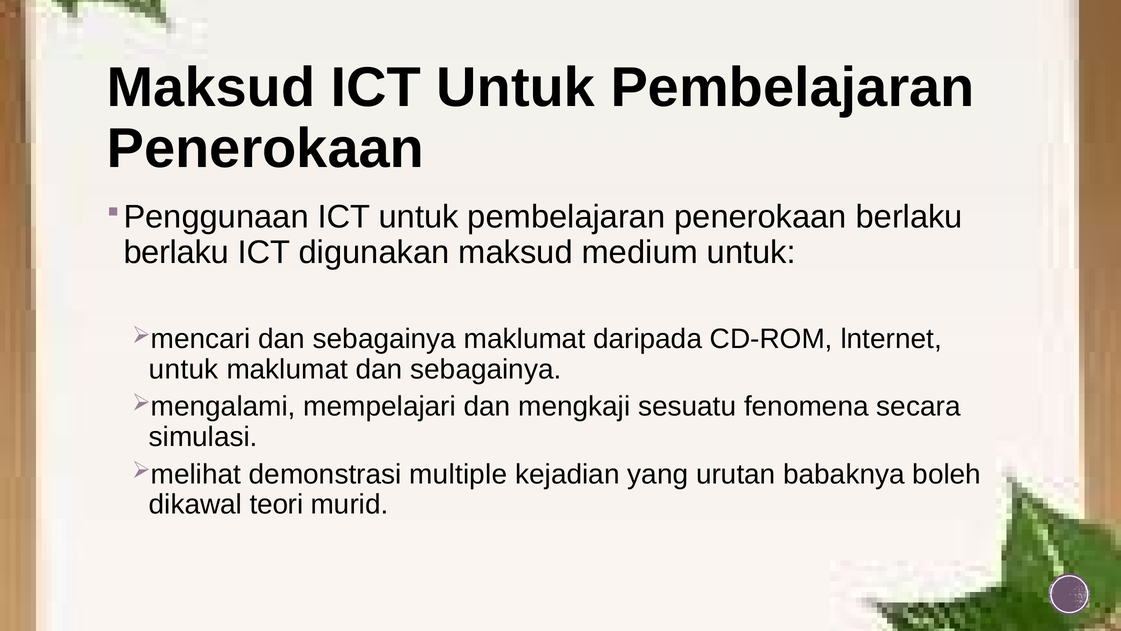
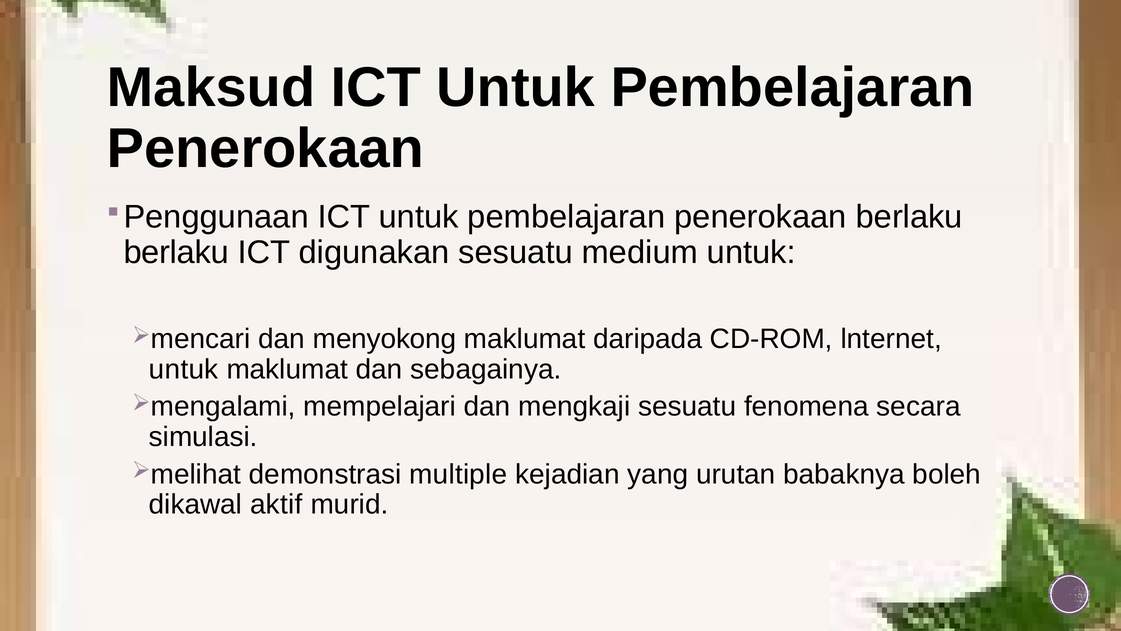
digunakan maksud: maksud -> sesuatu
sebagainya at (384, 339): sebagainya -> menyokong
teori: teori -> aktif
